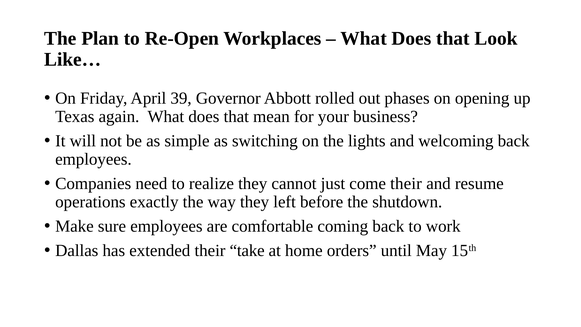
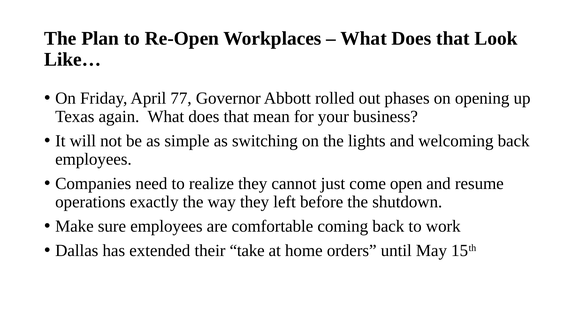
39: 39 -> 77
come their: their -> open
